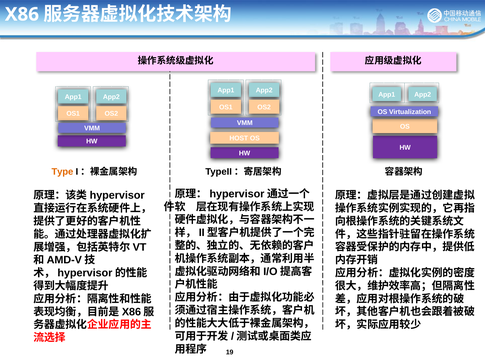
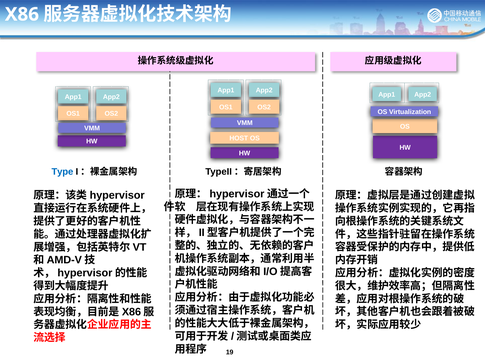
Type colour: orange -> blue
